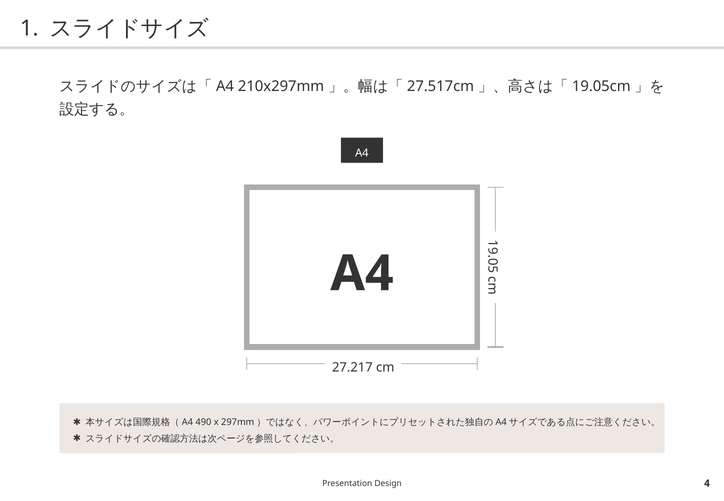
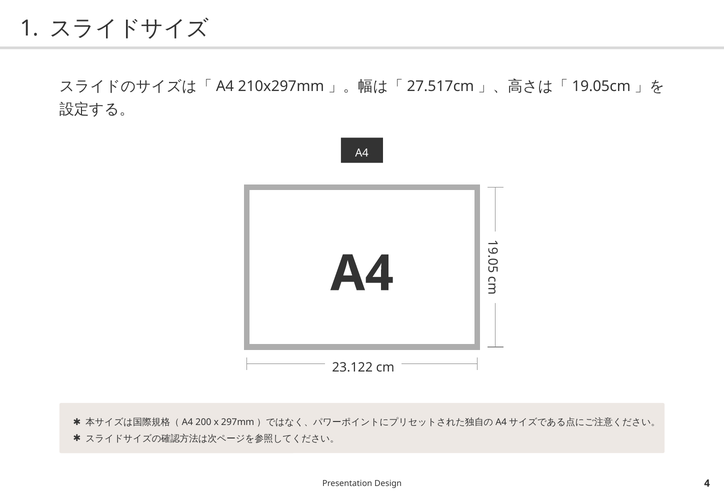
27.217: 27.217 -> 23.122
490: 490 -> 200
